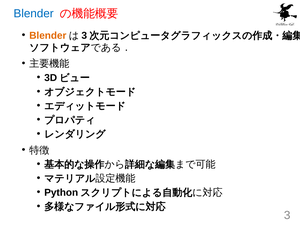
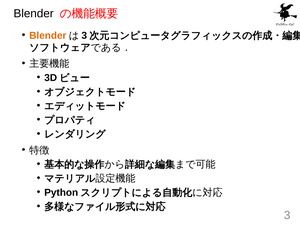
Blender at (34, 13) colour: blue -> black
